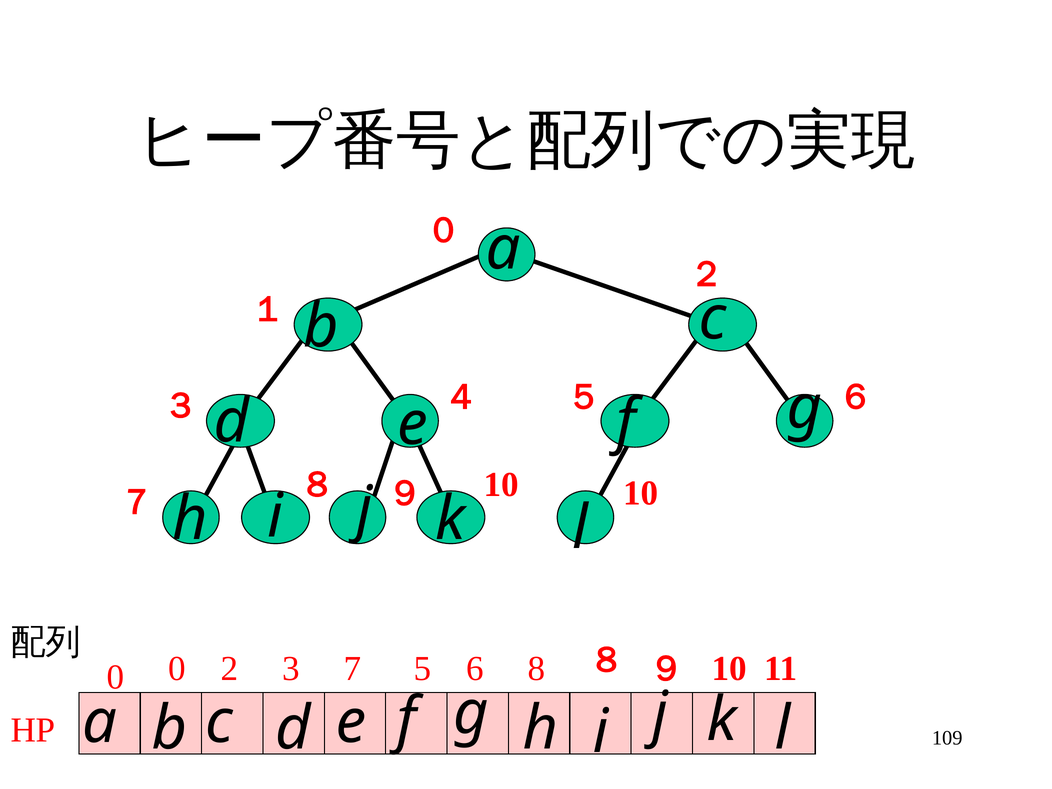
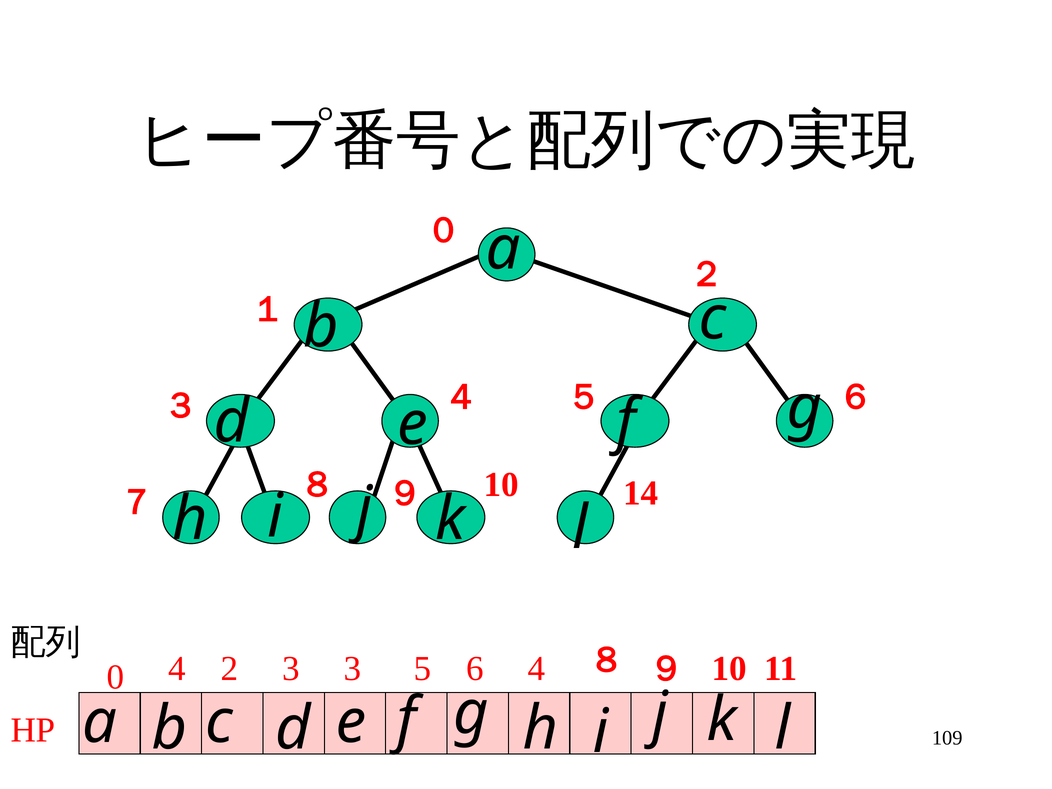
10 10: 10 -> 14
0 0: 0 -> 4
3 7: 7 -> 3
5 8: 8 -> 4
